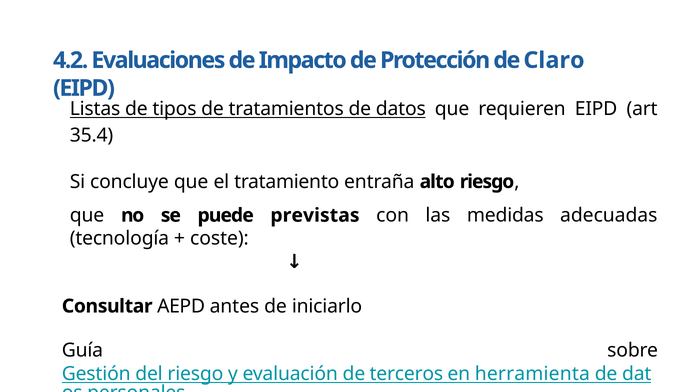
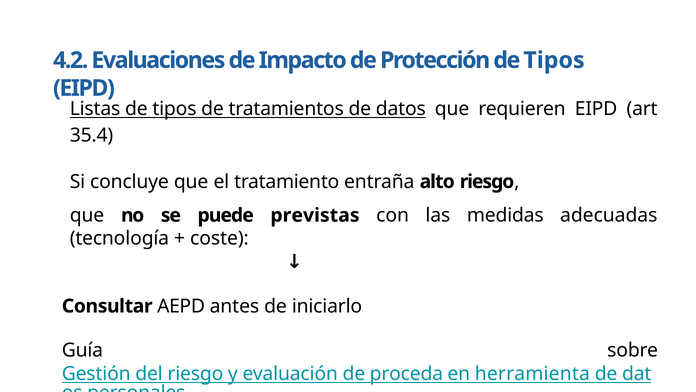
Protección de Claro: Claro -> Tipos
terceros: terceros -> proceda
